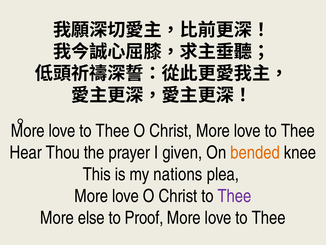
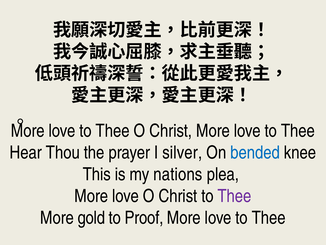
given: given -> silver
bended colour: orange -> blue
else: else -> gold
